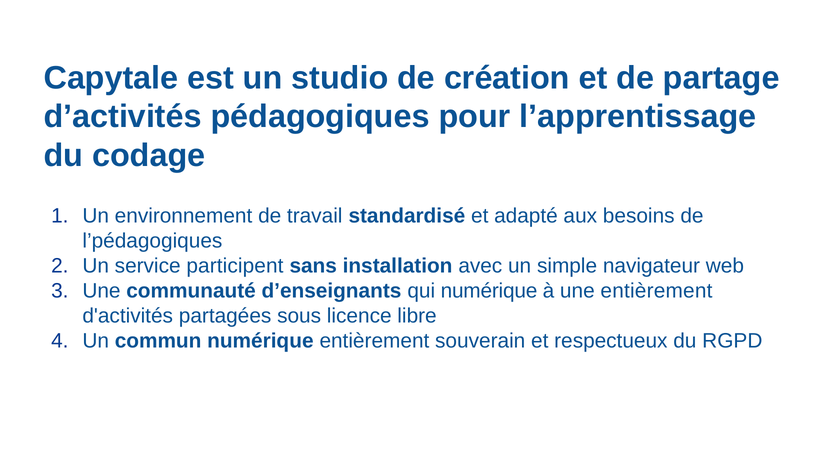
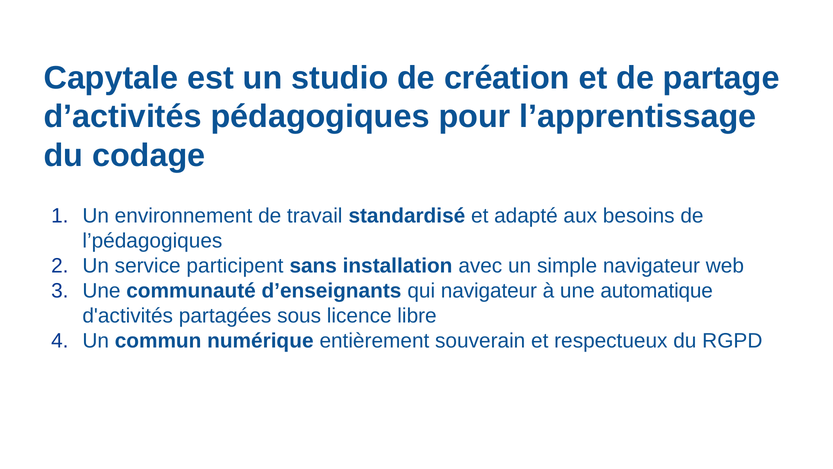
qui numérique: numérique -> navigateur
une entièrement: entièrement -> automatique
